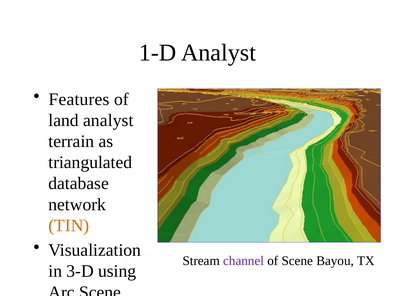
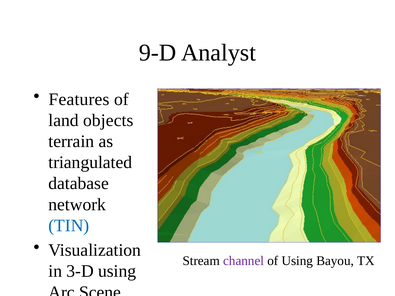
1-D: 1-D -> 9-D
land analyst: analyst -> objects
TIN colour: orange -> blue
of Scene: Scene -> Using
